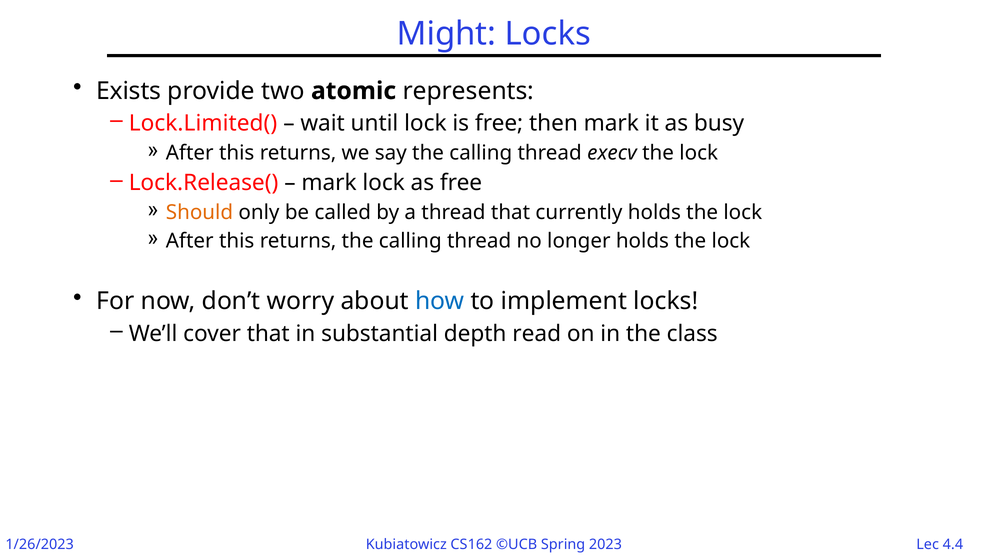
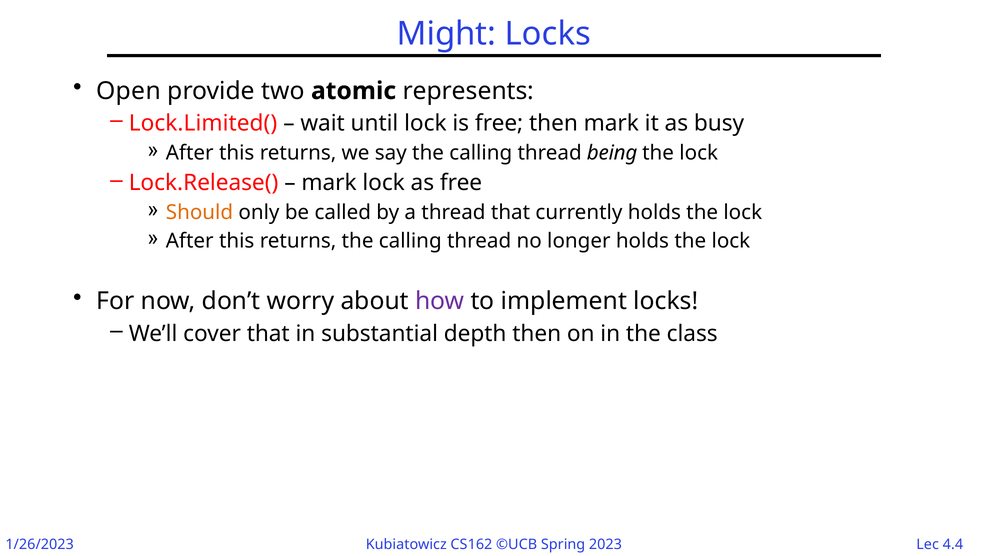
Exists: Exists -> Open
execv: execv -> being
how colour: blue -> purple
depth read: read -> then
